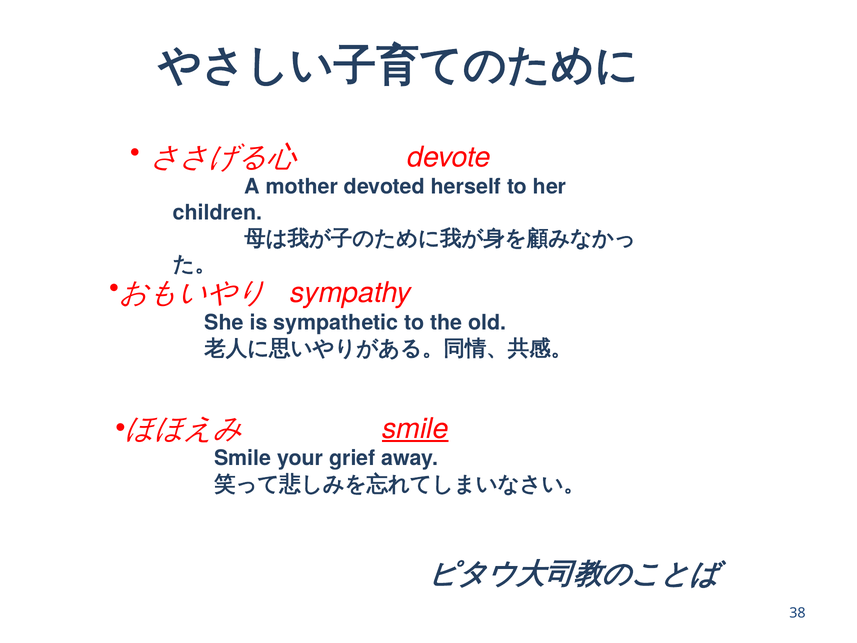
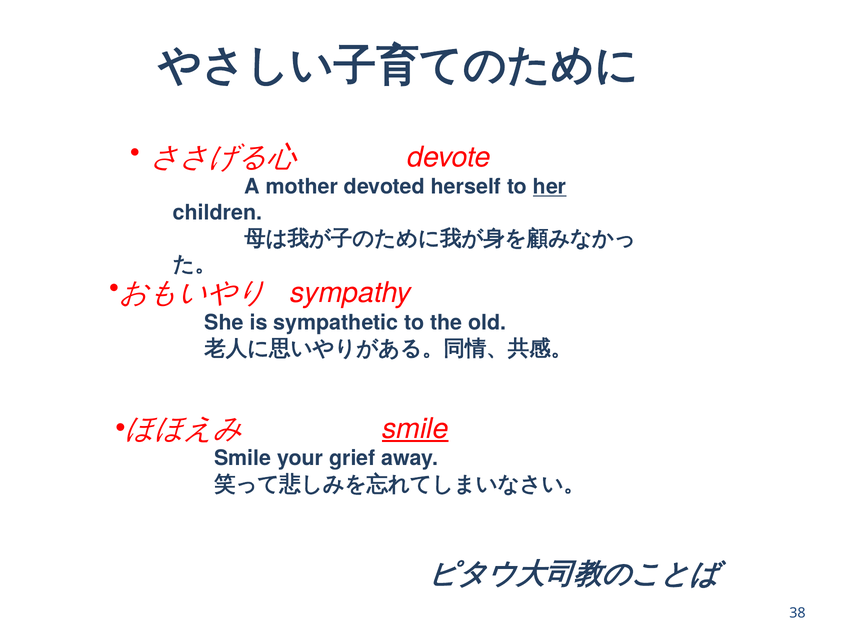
her underline: none -> present
